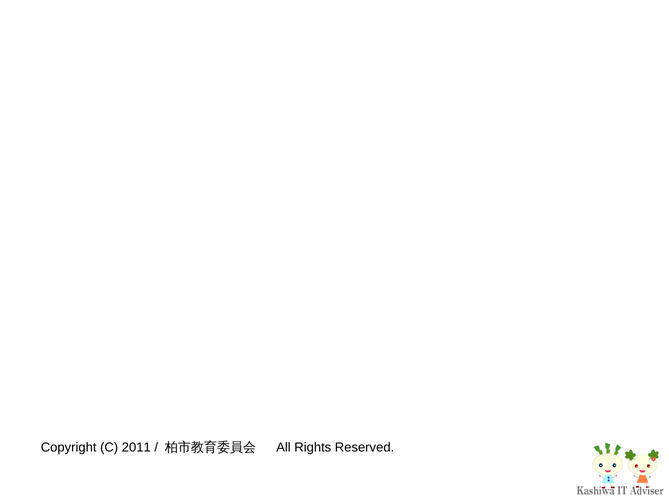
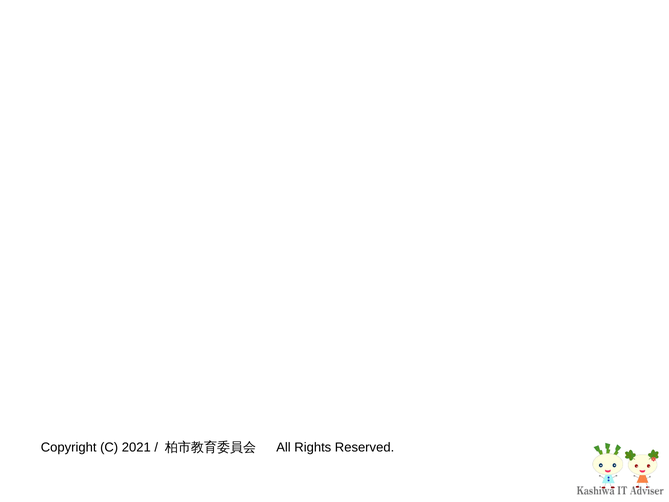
2011: 2011 -> 2021
